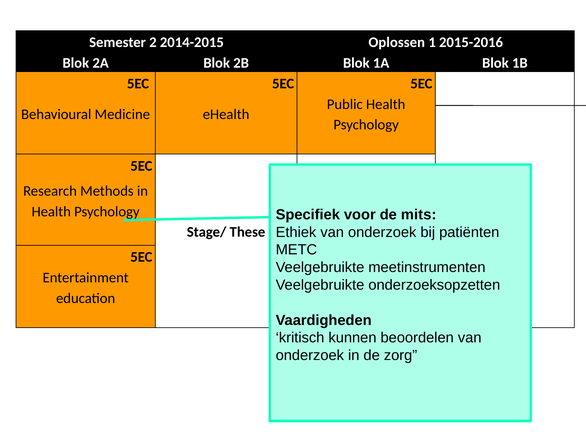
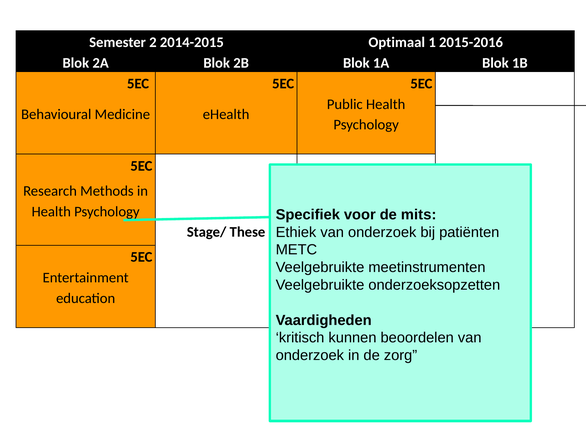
Oplossen: Oplossen -> Optimaal
